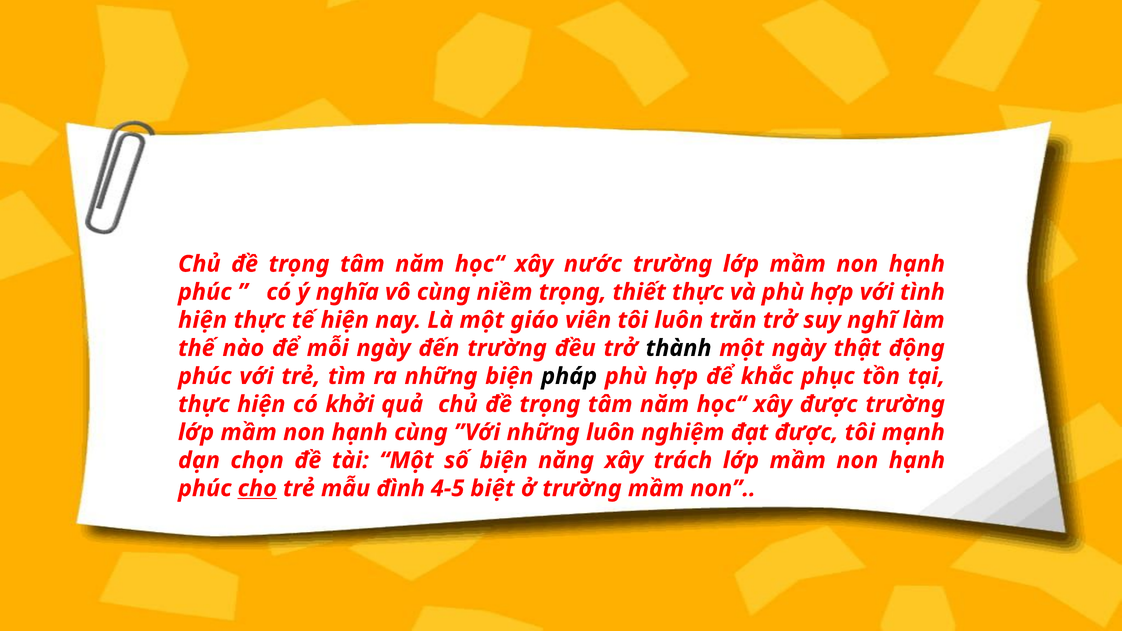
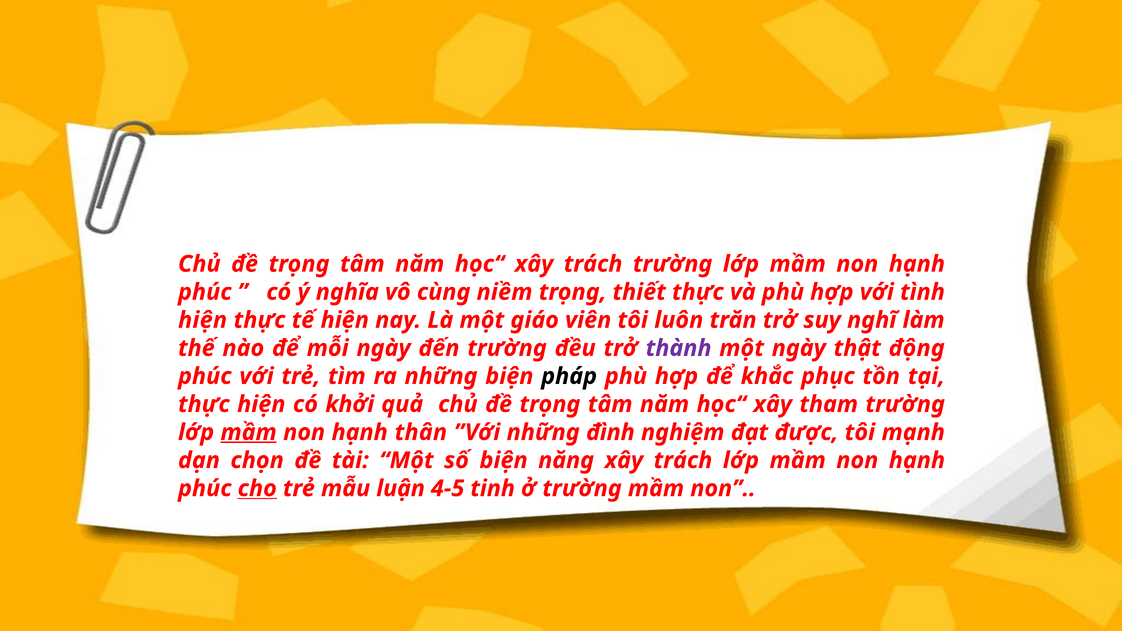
học“ xây nước: nước -> trách
thành colour: black -> purple
xây được: được -> tham
mầm at (249, 432) underline: none -> present
hạnh cùng: cùng -> thân
những luôn: luôn -> đình
đình: đình -> luận
biệt: biệt -> tinh
